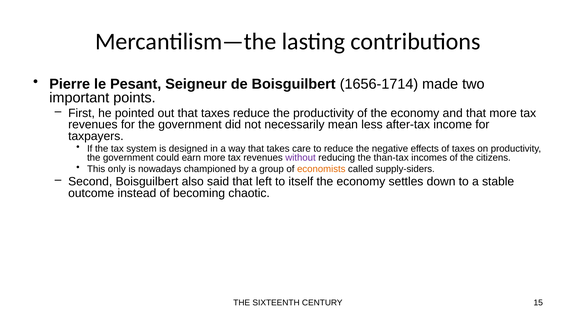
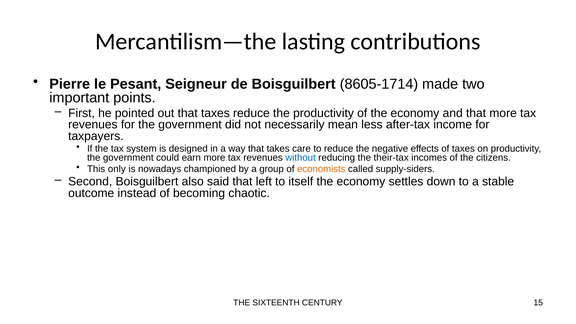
1656-1714: 1656-1714 -> 8605-1714
without colour: purple -> blue
than-tax: than-tax -> their-tax
